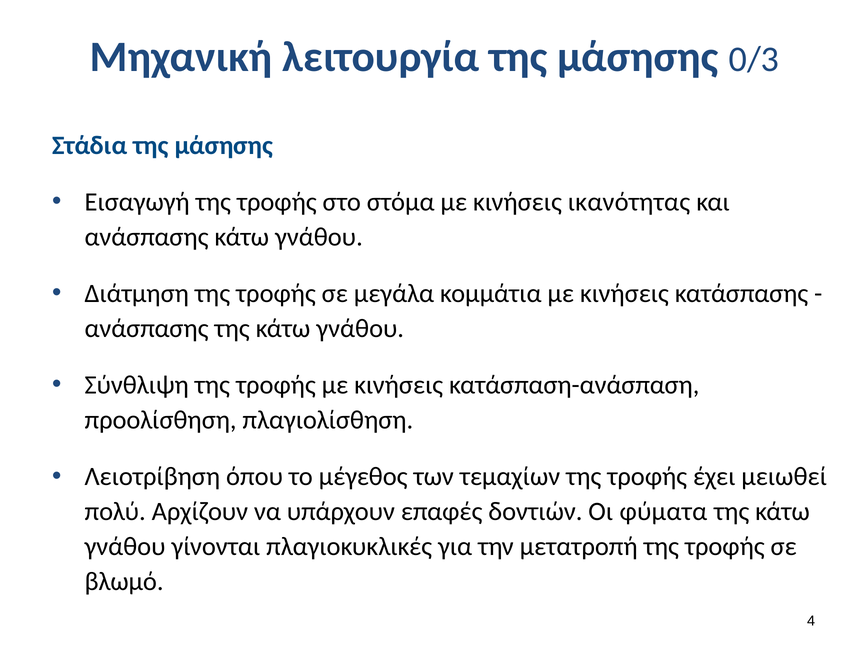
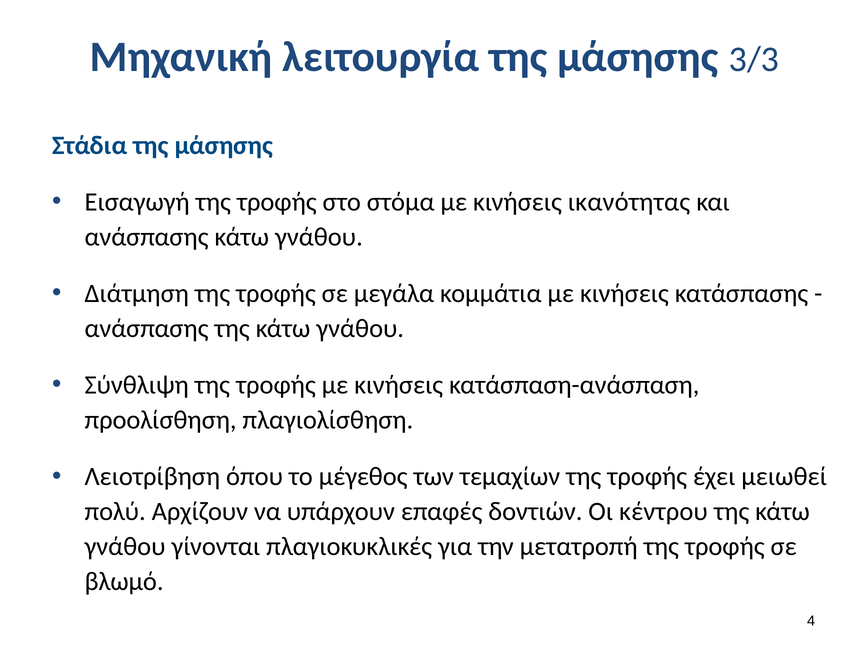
0/3: 0/3 -> 3/3
φύματα: φύματα -> κέντρου
